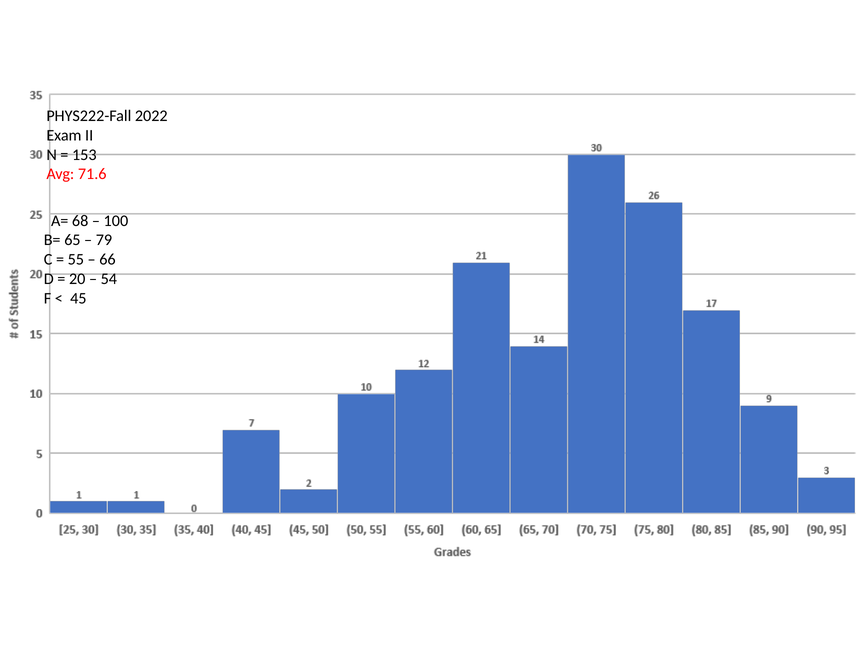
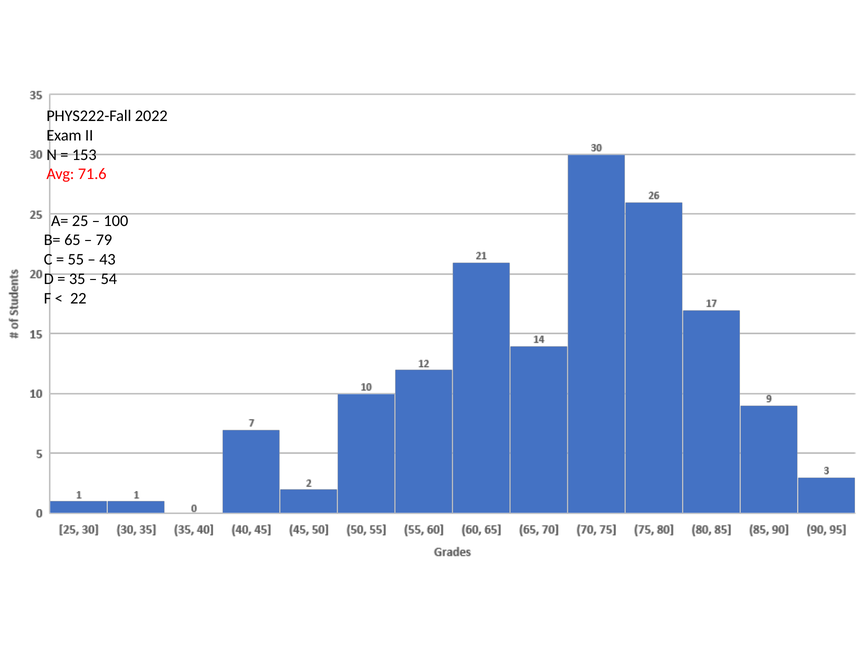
68: 68 -> 25
66: 66 -> 43
20: 20 -> 35
45: 45 -> 22
